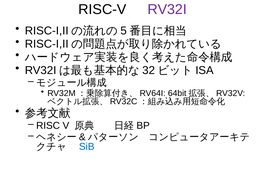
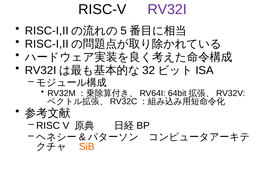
SiB colour: blue -> orange
